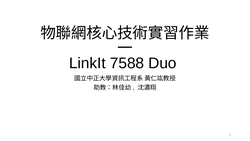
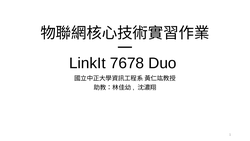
7588: 7588 -> 7678
